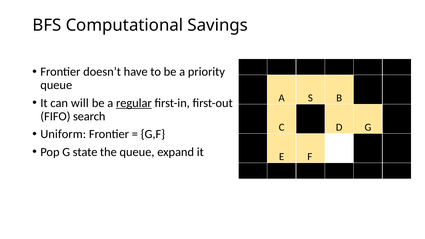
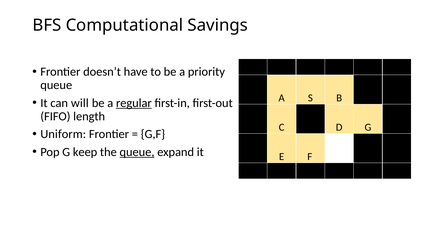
search: search -> length
state: state -> keep
queue at (137, 152) underline: none -> present
